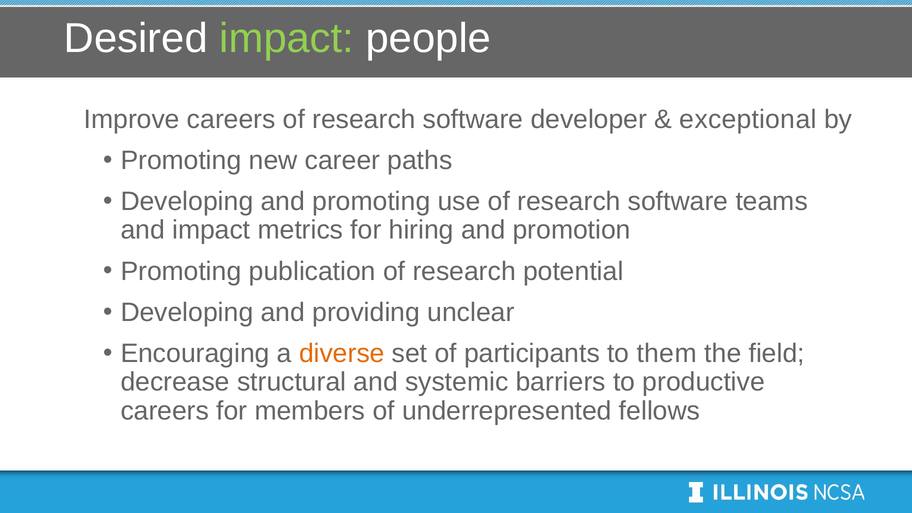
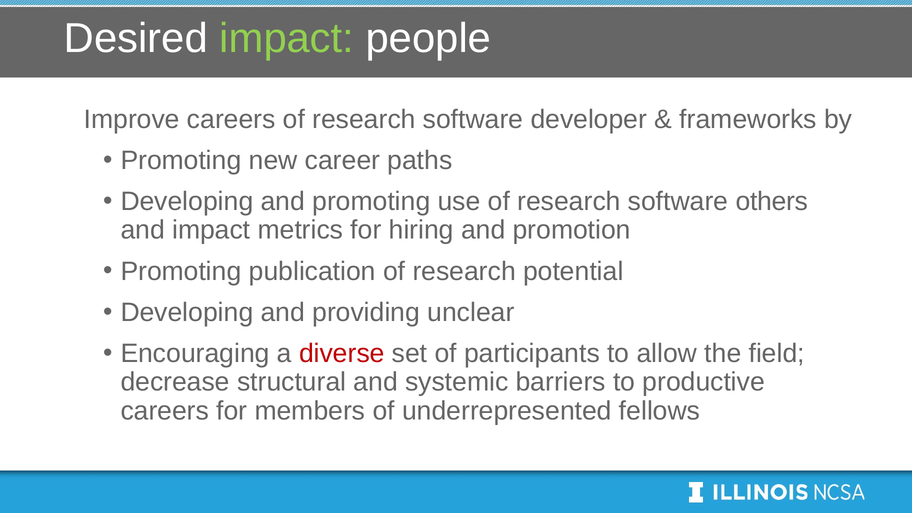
exceptional: exceptional -> frameworks
teams: teams -> others
diverse colour: orange -> red
them: them -> allow
